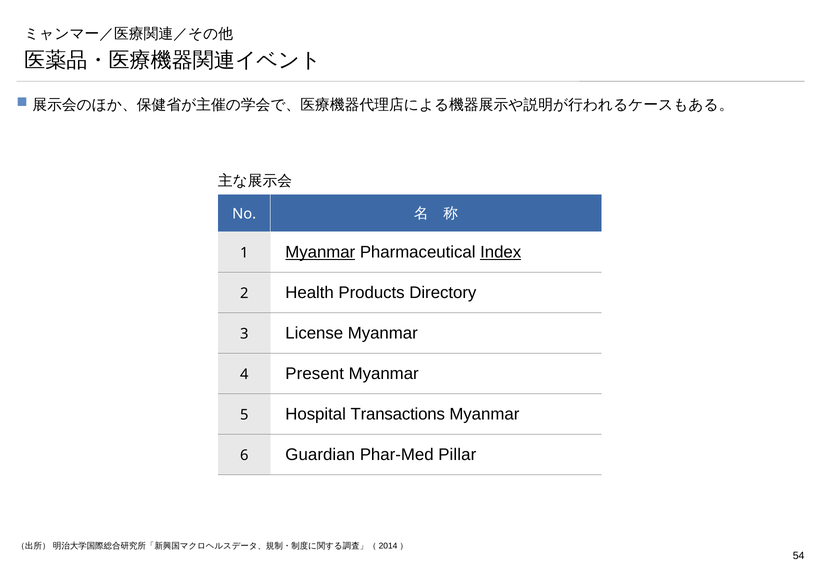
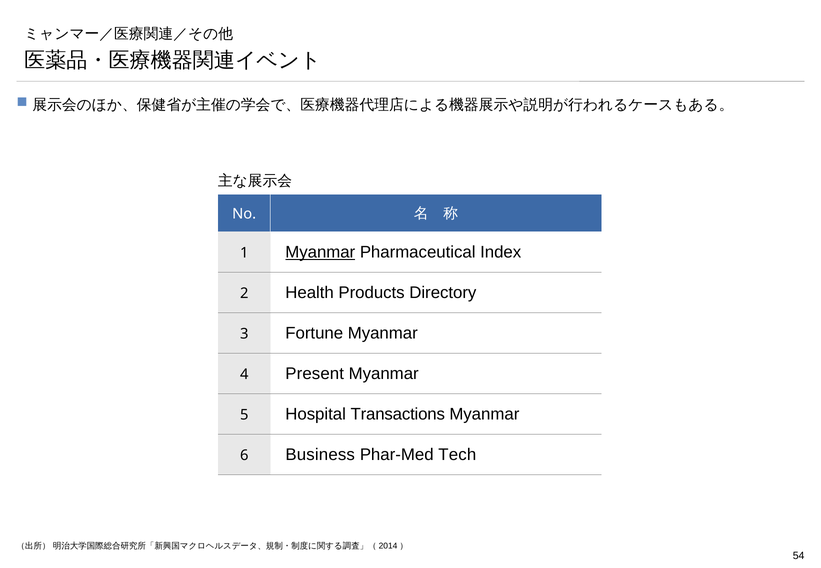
Index underline: present -> none
License: License -> Fortune
Guardian: Guardian -> Business
Pillar: Pillar -> Tech
